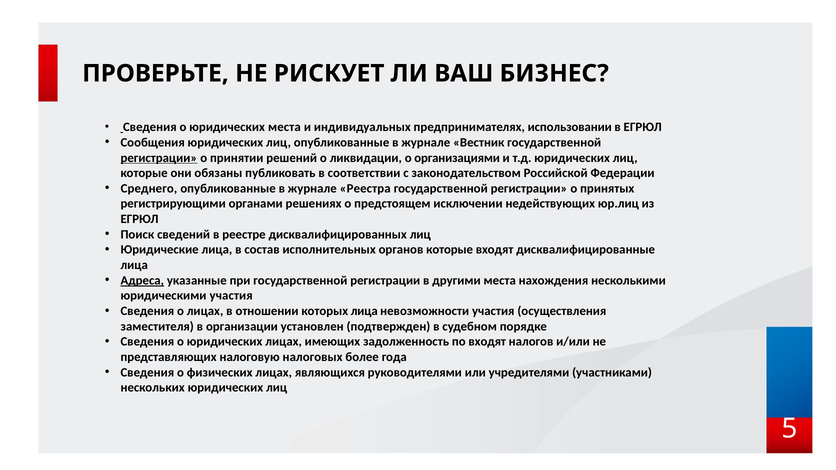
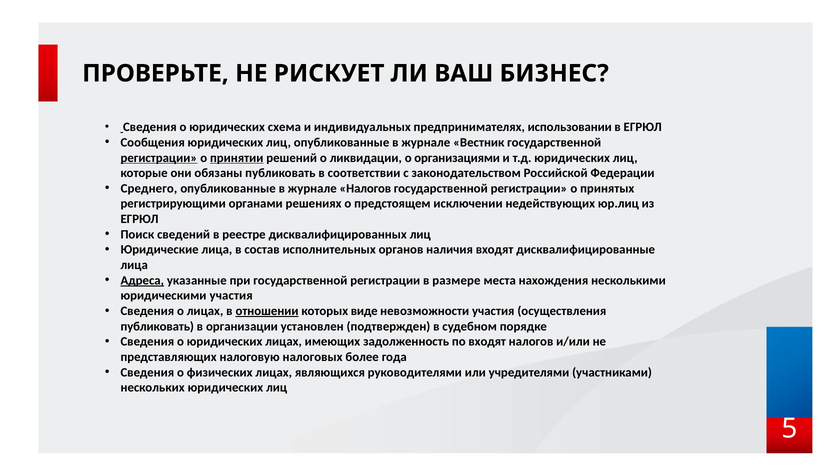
юридических места: места -> схема
принятии underline: none -> present
журнале Реестра: Реестра -> Налогов
органов которые: которые -> наличия
другими: другими -> размере
отношении underline: none -> present
которых лица: лица -> виде
заместителя at (157, 327): заместителя -> публиковать
